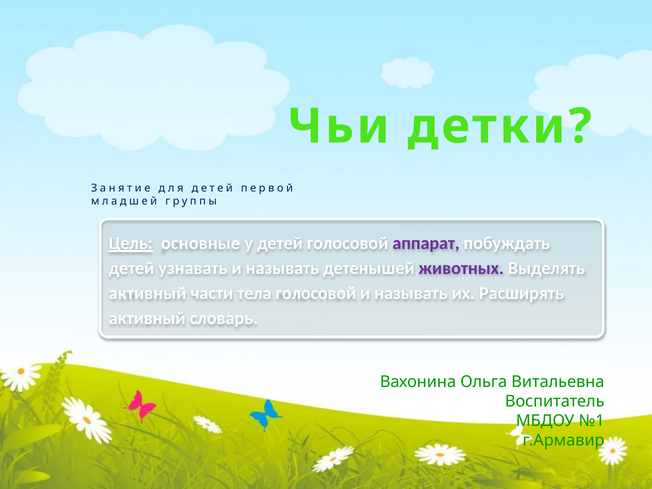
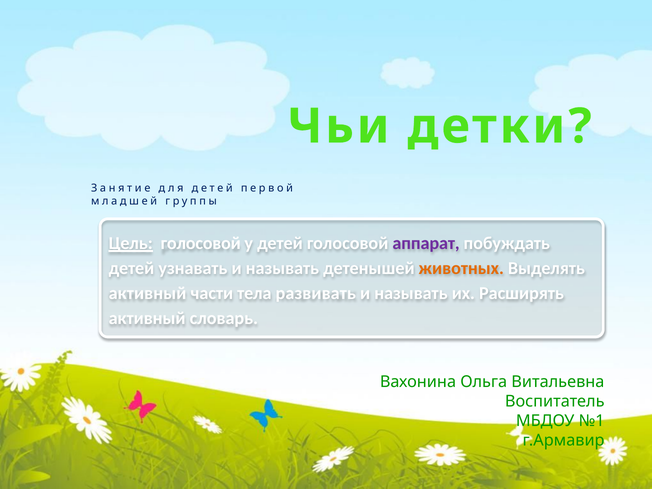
Цель основные: основные -> голосовой
животных colour: purple -> orange
тела голосовой: голосовой -> развивать
